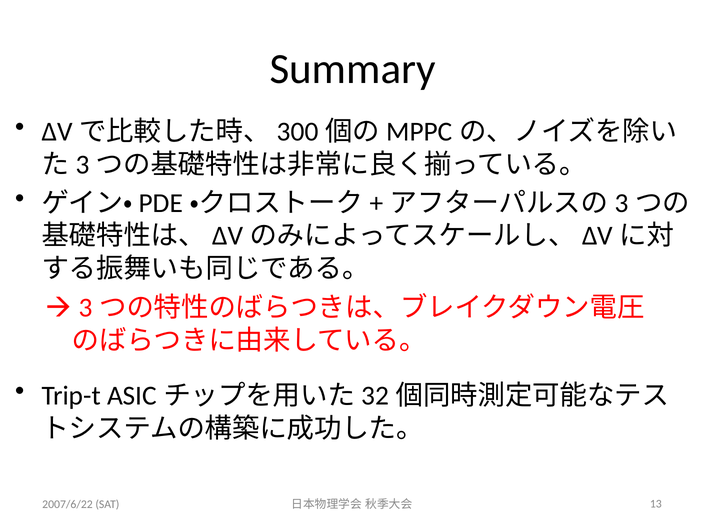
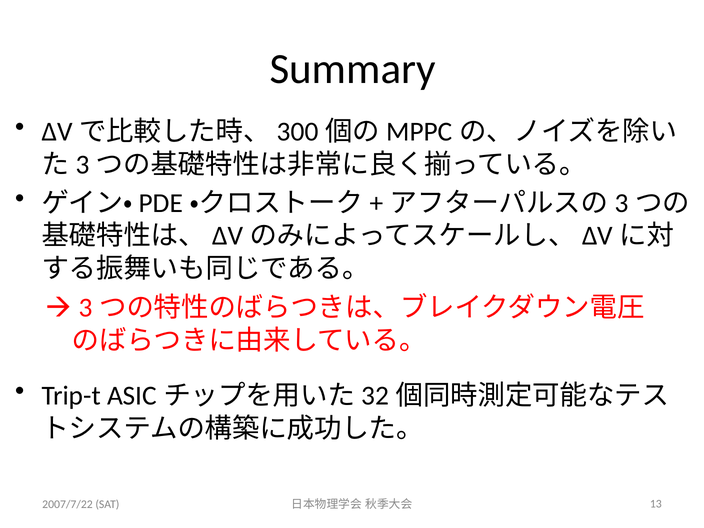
2007/6/22: 2007/6/22 -> 2007/7/22
